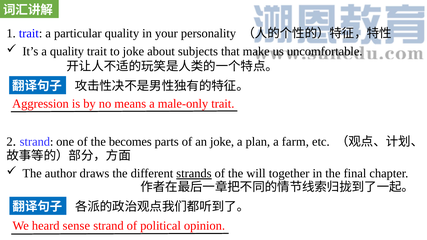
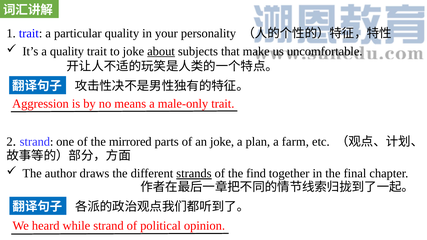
about underline: none -> present
becomes: becomes -> mirrored
will: will -> find
sense: sense -> while
